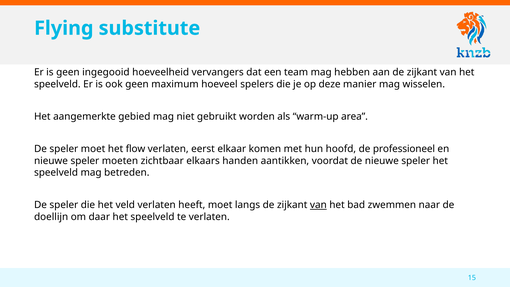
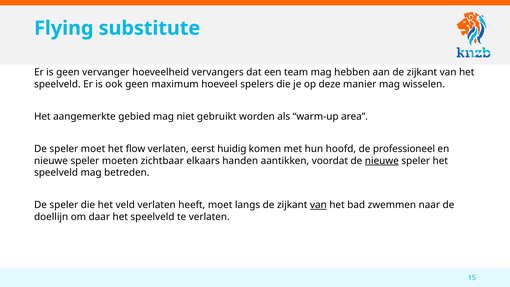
ingegooid: ingegooid -> vervanger
elkaar: elkaar -> huidig
nieuwe at (382, 161) underline: none -> present
